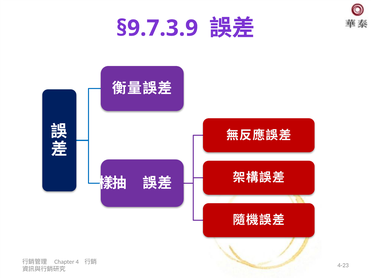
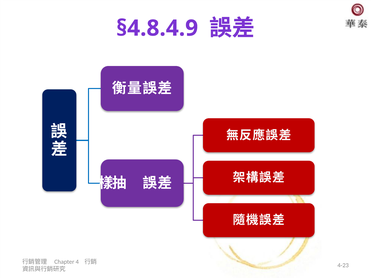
§9.7.3.9: §9.7.3.9 -> §4.8.4.9
